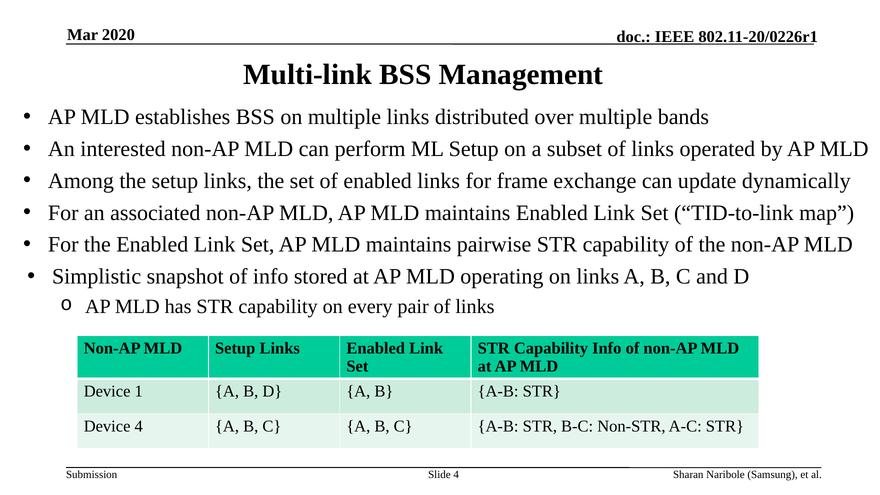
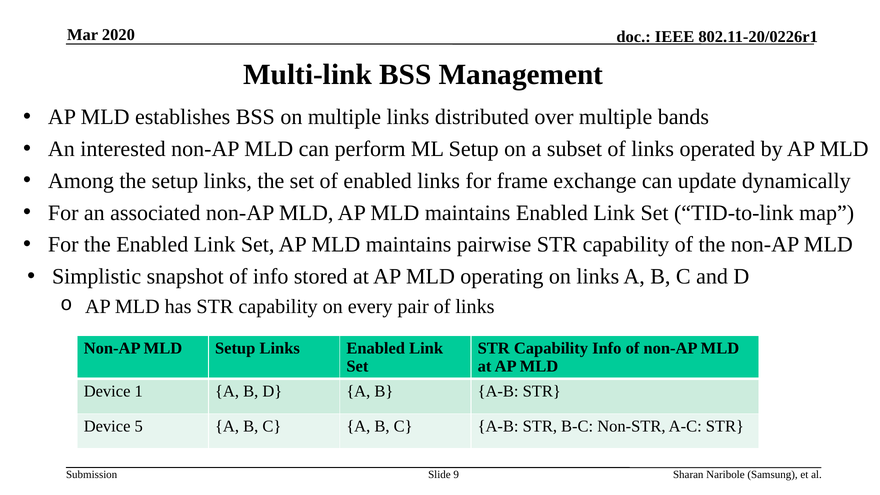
Device 4: 4 -> 5
Slide 4: 4 -> 9
